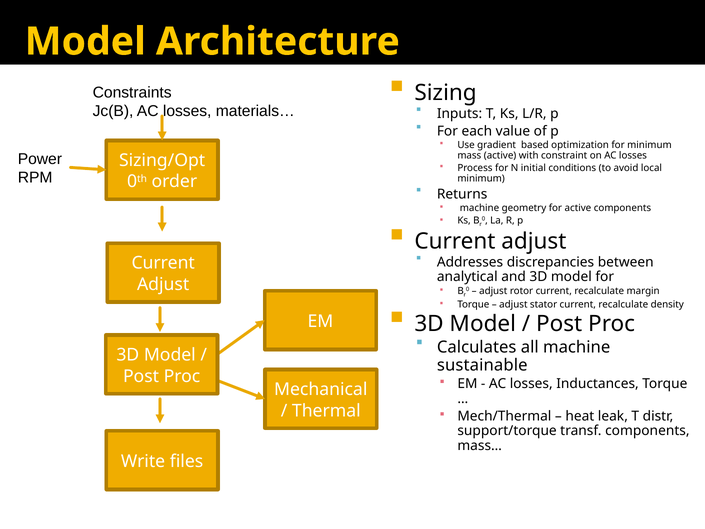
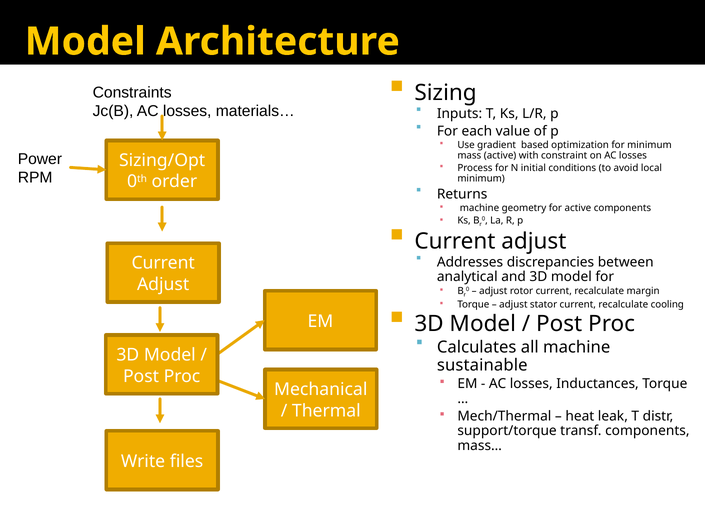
density: density -> cooling
